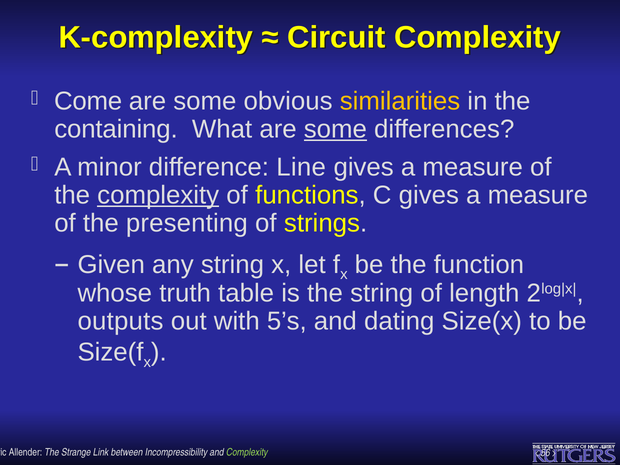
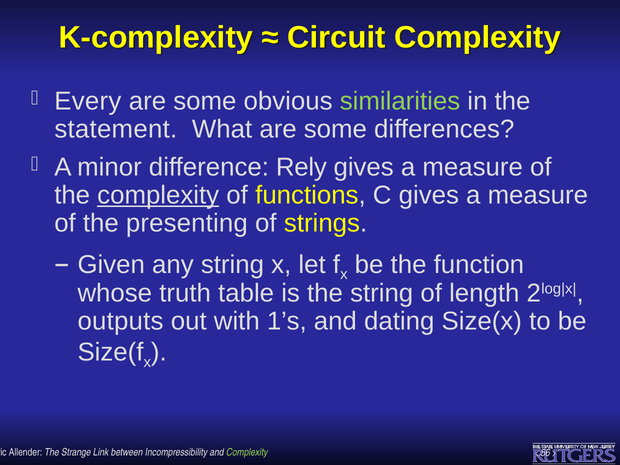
Come: Come -> Every
similarities colour: yellow -> light green
containing: containing -> statement
some at (335, 129) underline: present -> none
Line: Line -> Rely
5’s: 5’s -> 1’s
